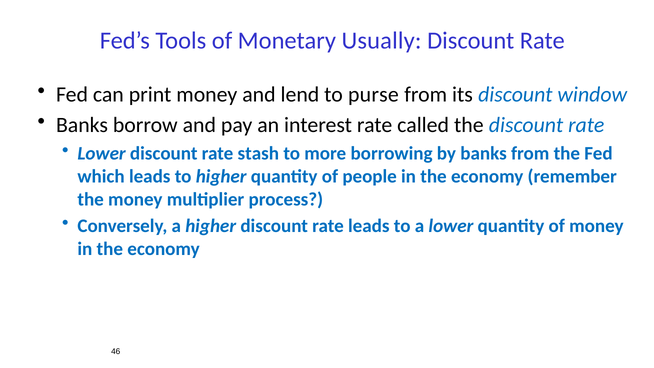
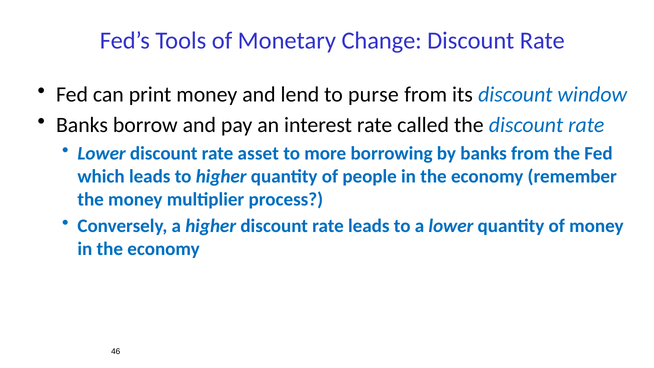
Usually: Usually -> Change
stash: stash -> asset
